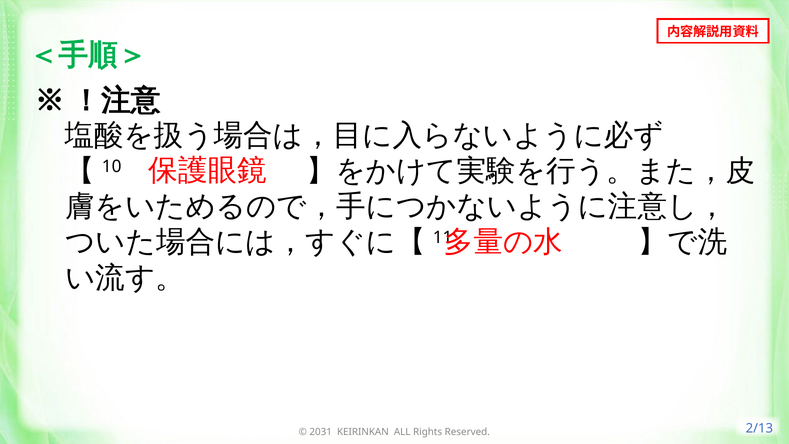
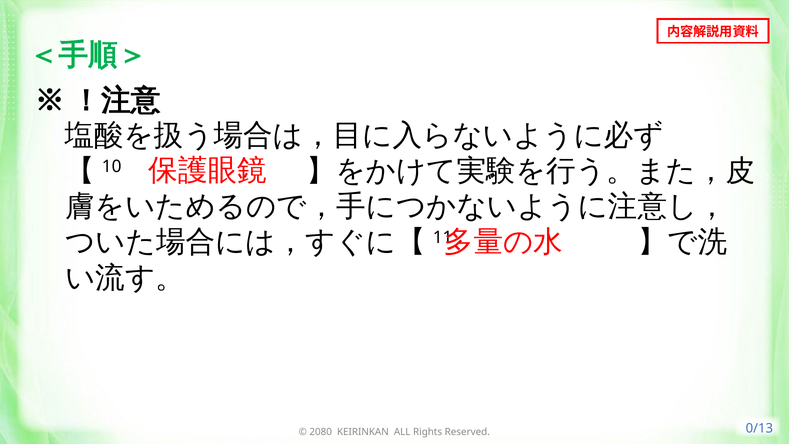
2031: 2031 -> 2080
2/13: 2/13 -> 0/13
